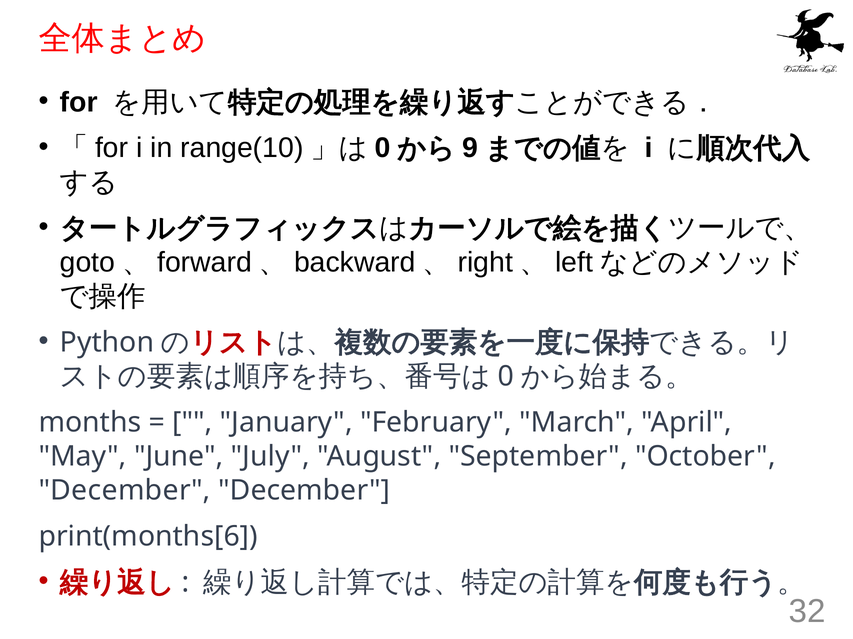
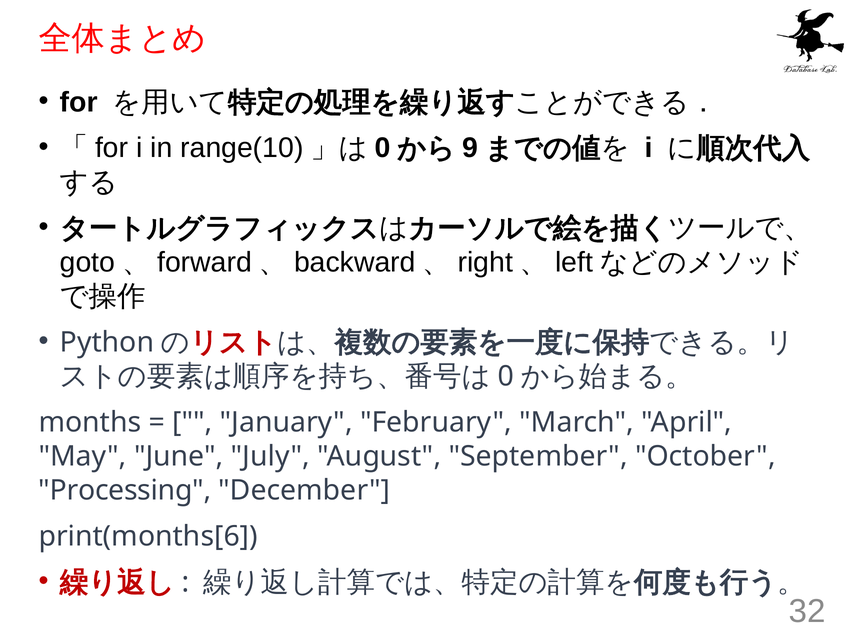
December at (125, 491): December -> Processing
